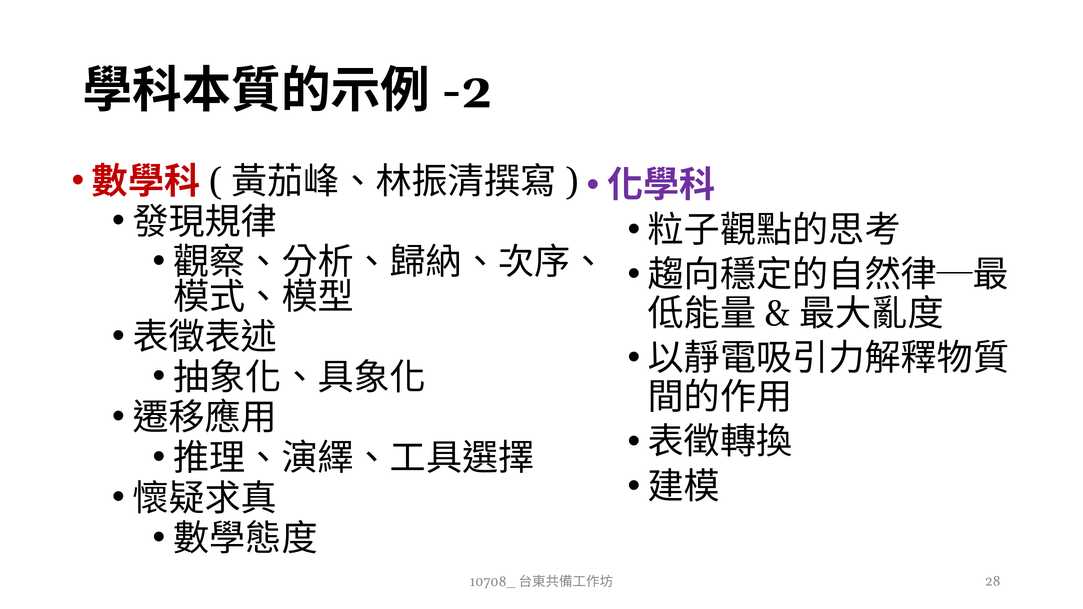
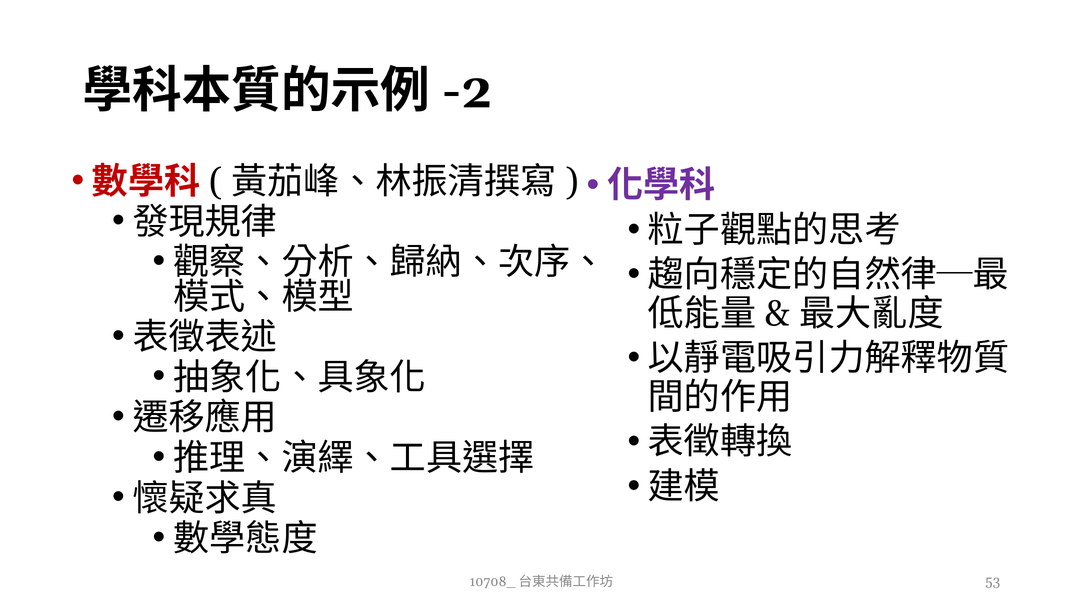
28: 28 -> 53
